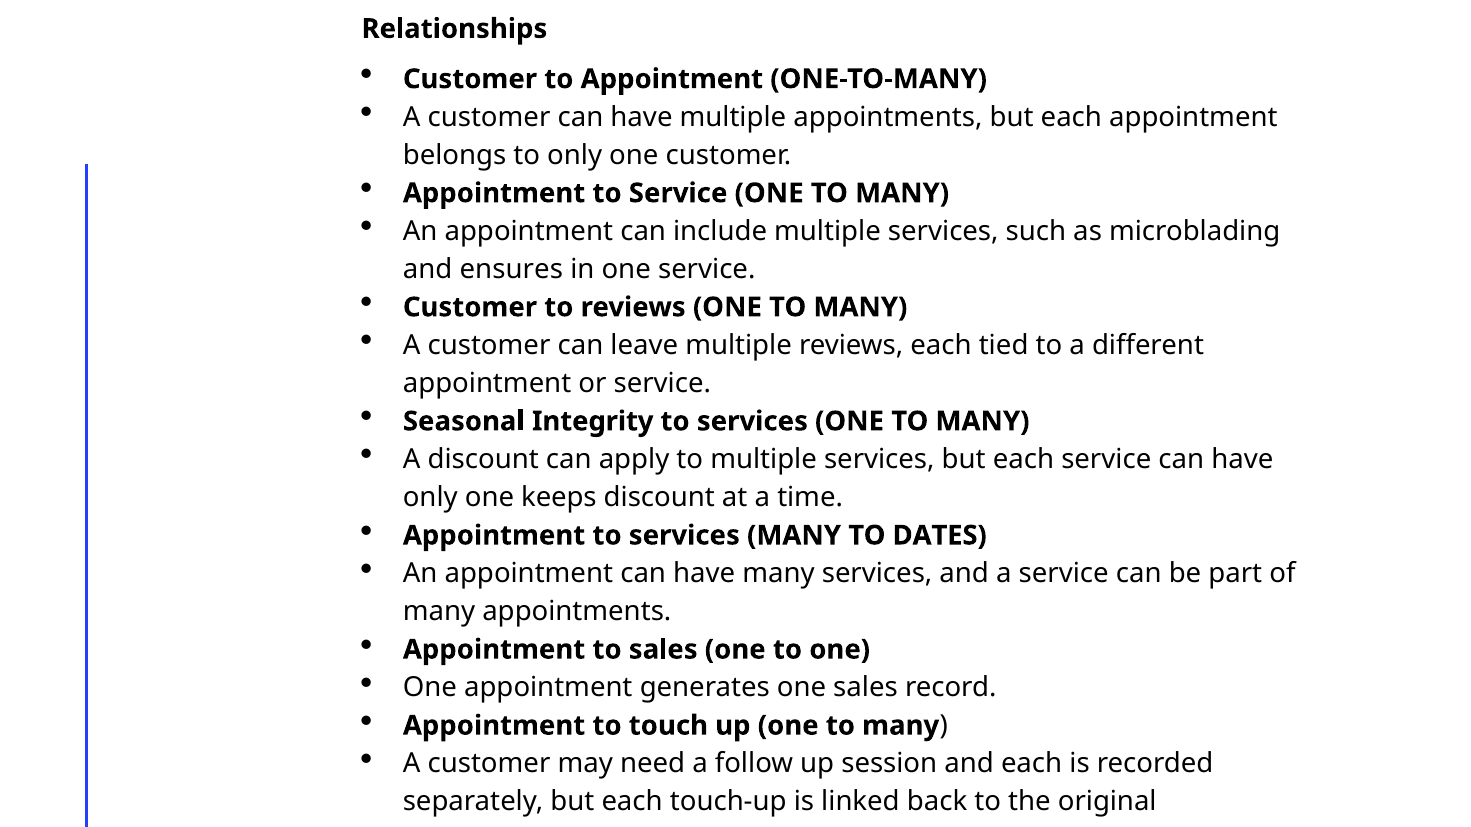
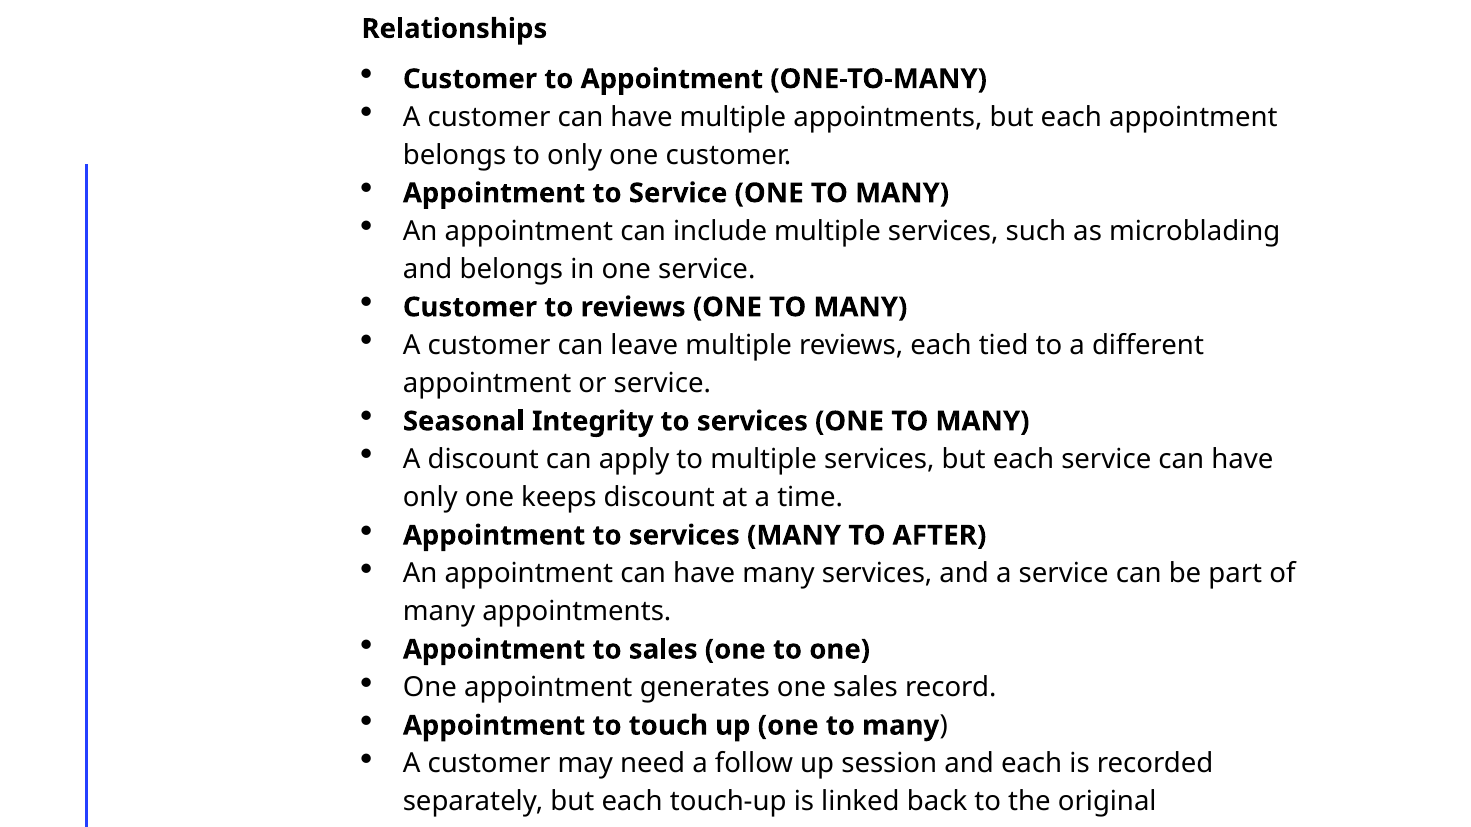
and ensures: ensures -> belongs
DATES: DATES -> AFTER
